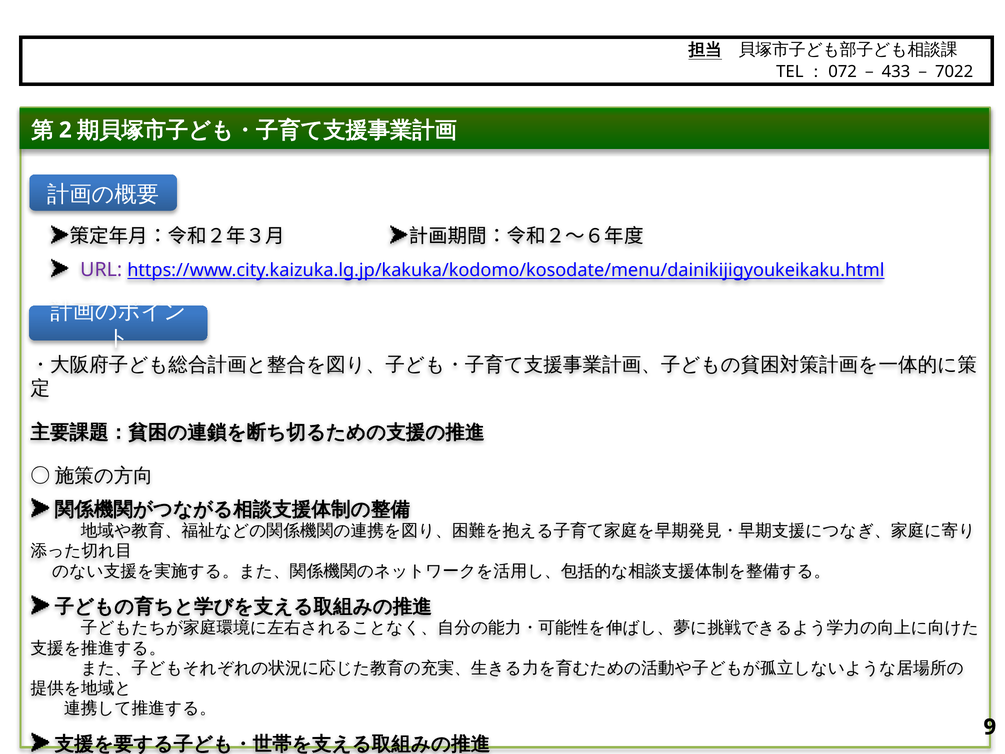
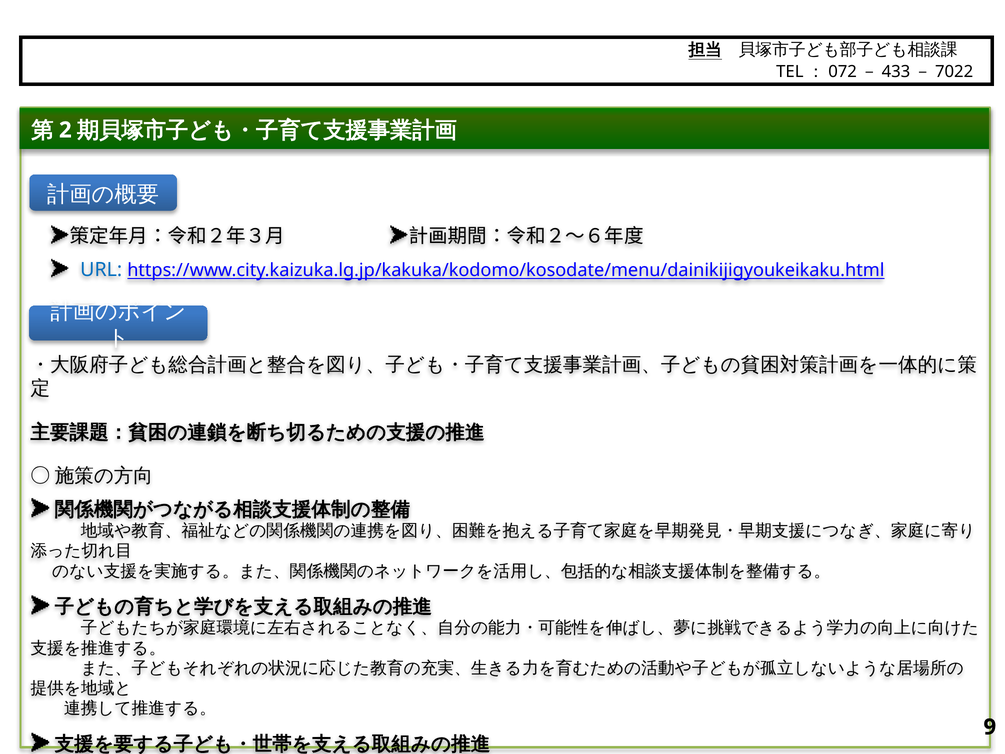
URL colour: purple -> blue
